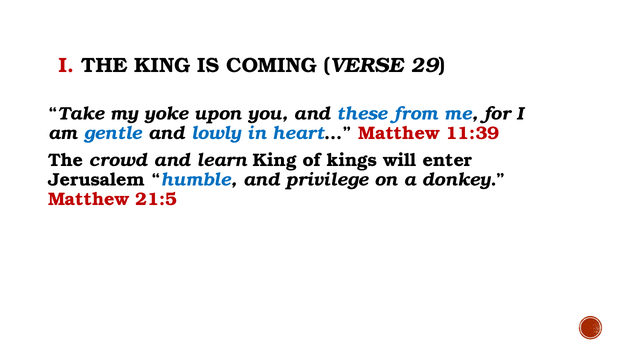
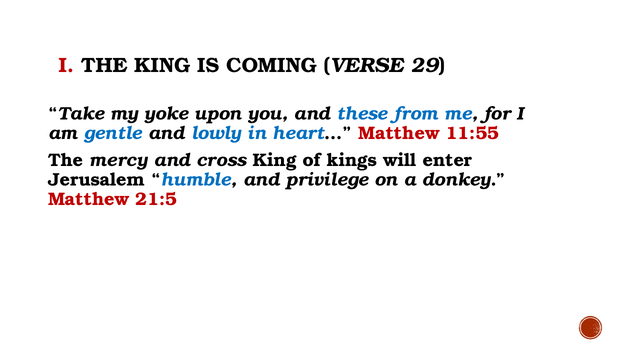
11:39: 11:39 -> 11:55
crowd: crowd -> mercy
learn: learn -> cross
